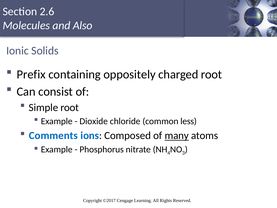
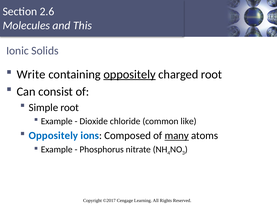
Also: Also -> This
Prefix: Prefix -> Write
oppositely at (130, 74) underline: none -> present
less: less -> like
Comments at (53, 135): Comments -> Oppositely
